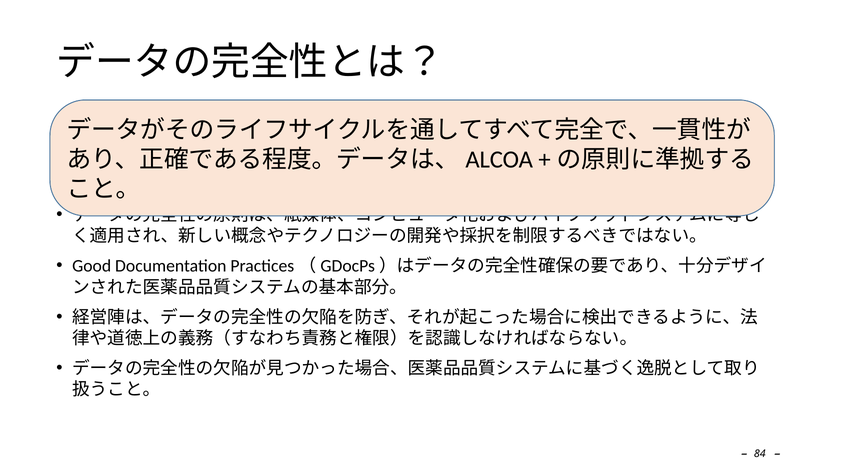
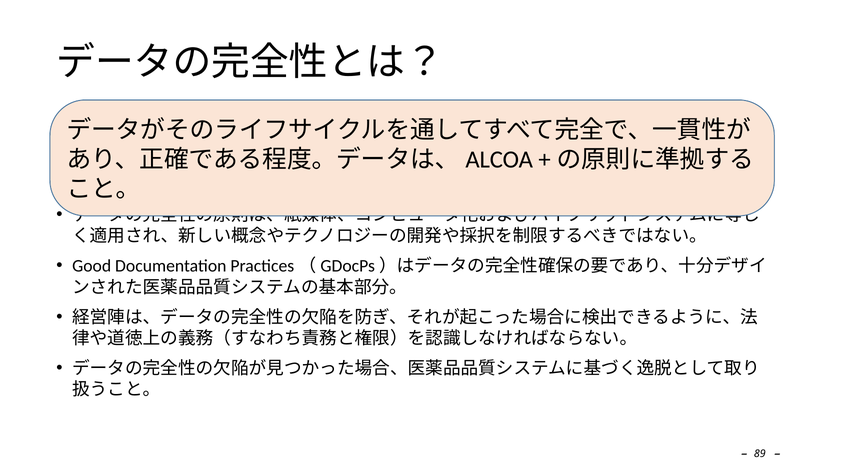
84: 84 -> 89
